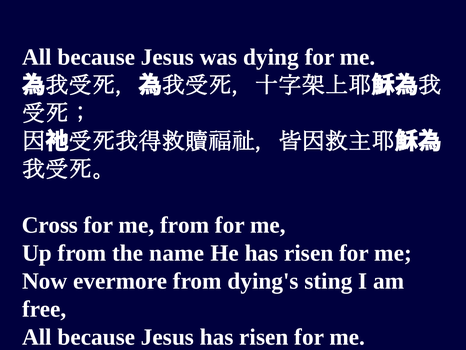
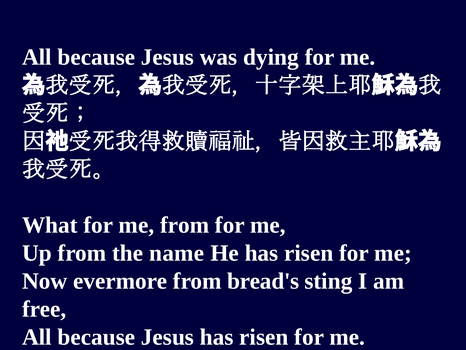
Cross: Cross -> What
dying's: dying's -> bread's
